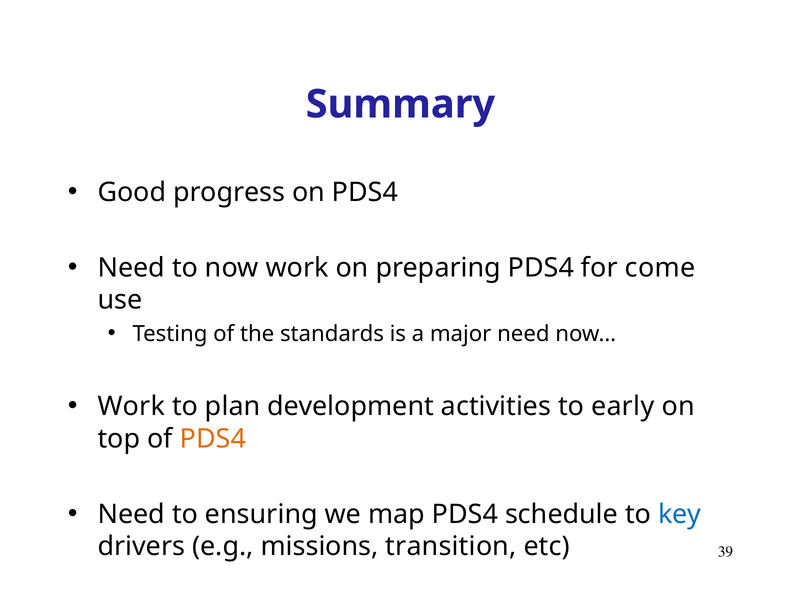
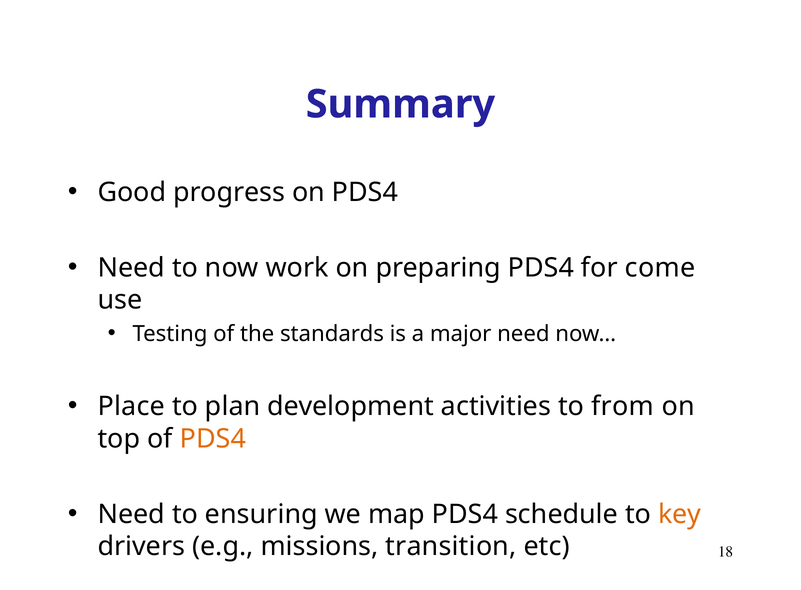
Work at (131, 407): Work -> Place
early: early -> from
key colour: blue -> orange
39: 39 -> 18
